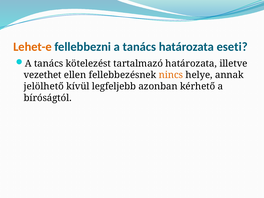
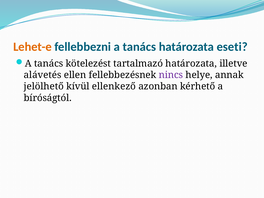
vezethet: vezethet -> alávetés
nincs colour: orange -> purple
legfeljebb: legfeljebb -> ellenkező
